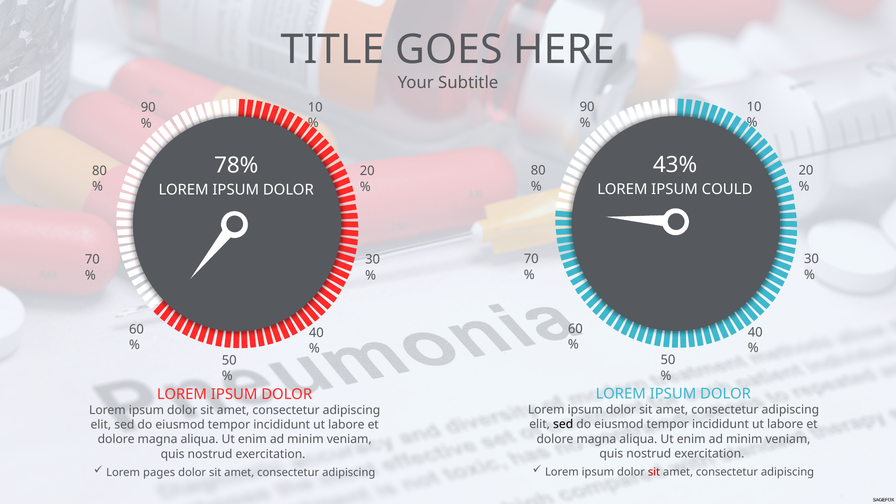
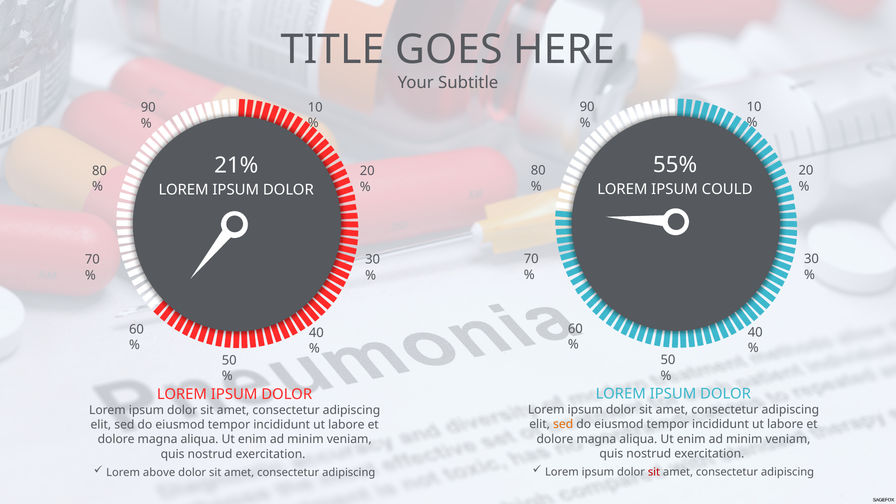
43%: 43% -> 55%
78%: 78% -> 21%
sed at (563, 424) colour: black -> orange
pages: pages -> above
